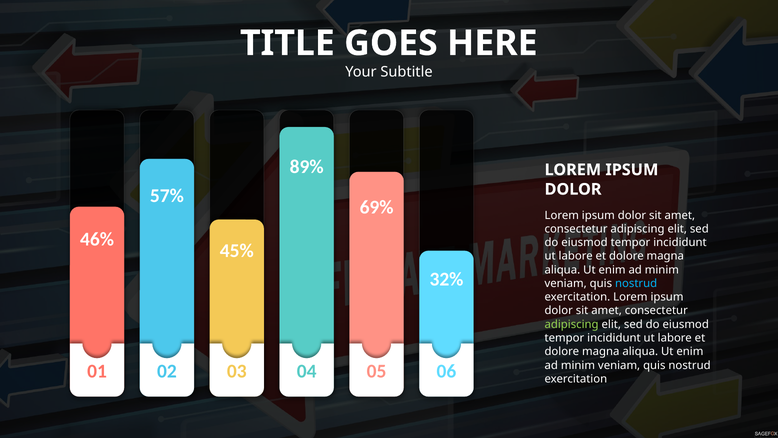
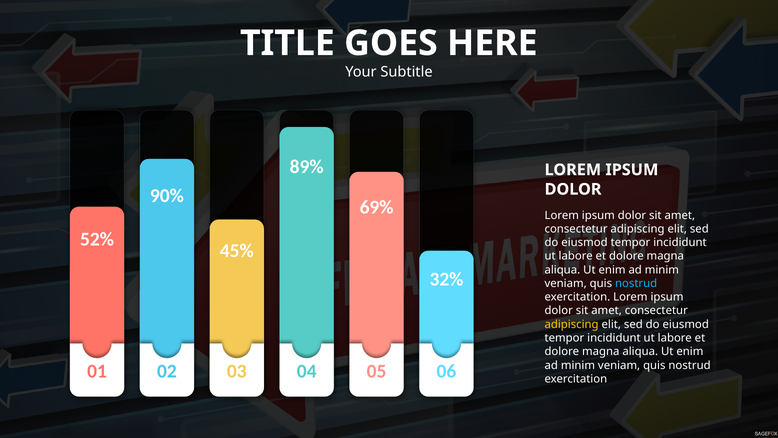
57%: 57% -> 90%
46%: 46% -> 52%
adipiscing at (572, 324) colour: light green -> yellow
